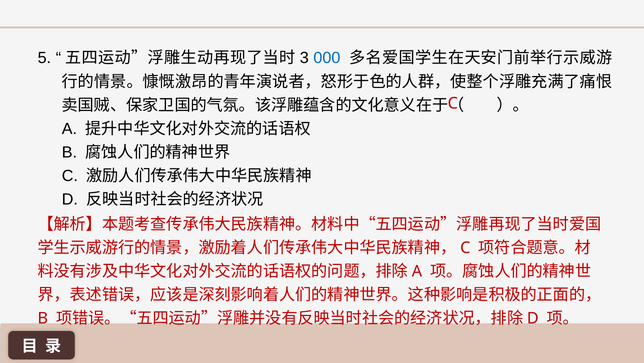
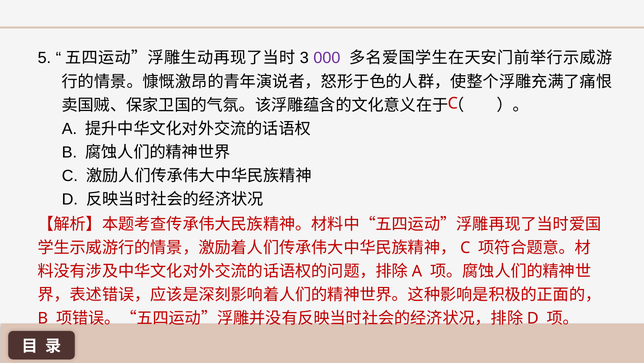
000 colour: blue -> purple
